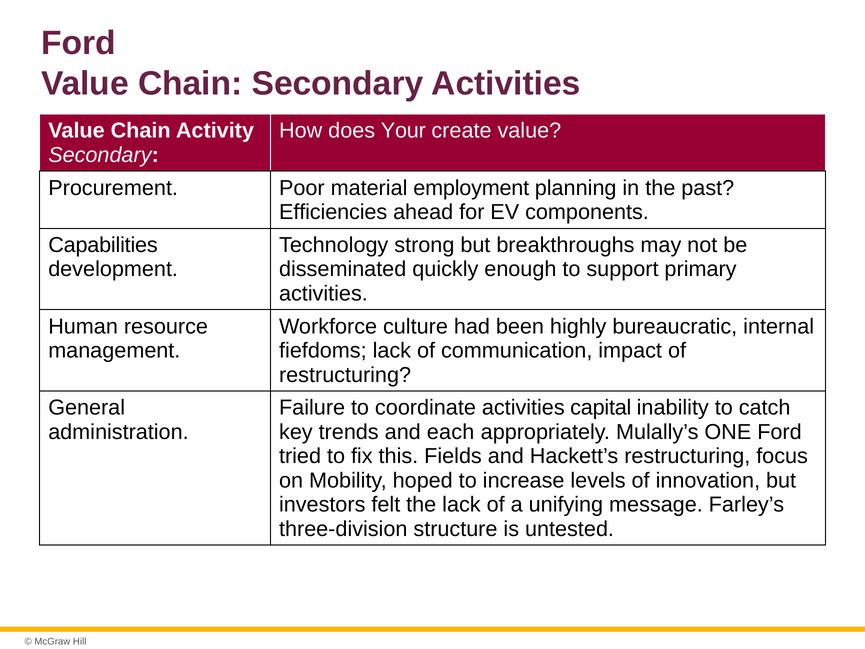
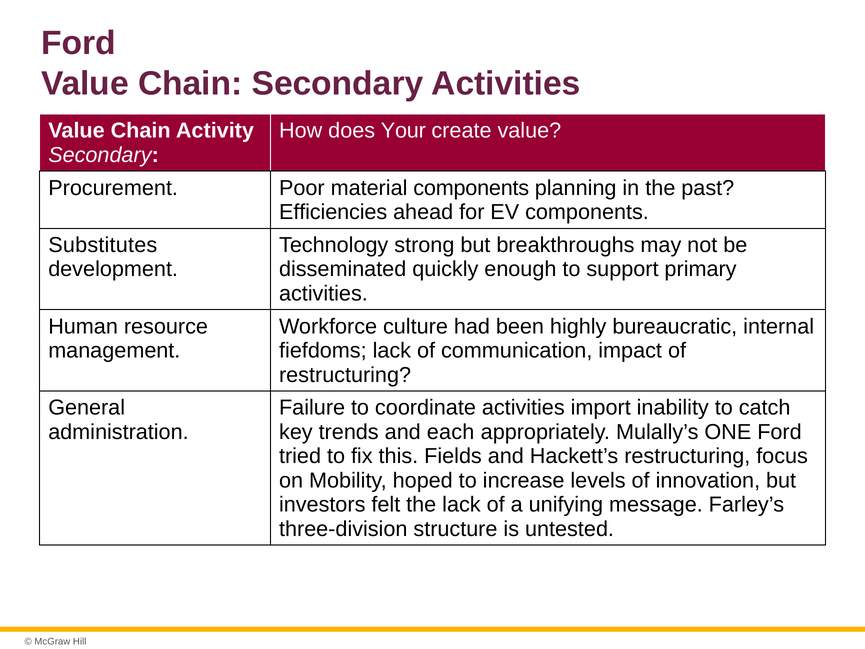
material employment: employment -> components
Capabilities: Capabilities -> Substitutes
capital: capital -> import
